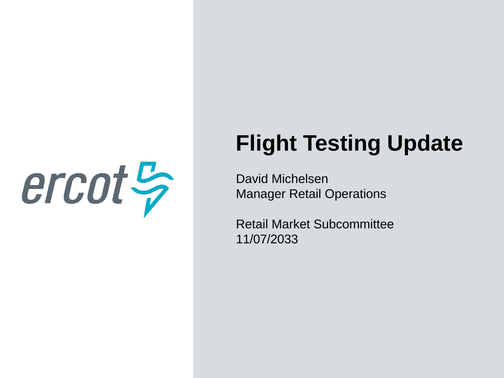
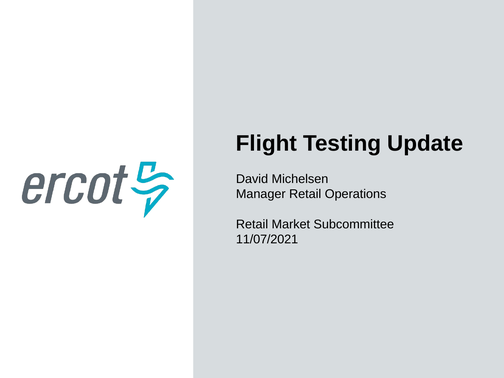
11/07/2033: 11/07/2033 -> 11/07/2021
